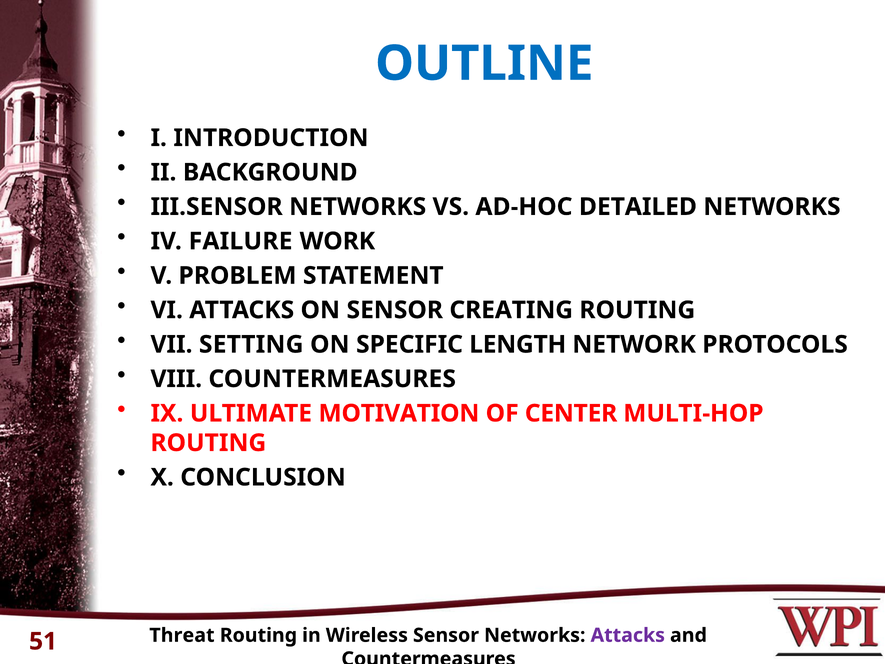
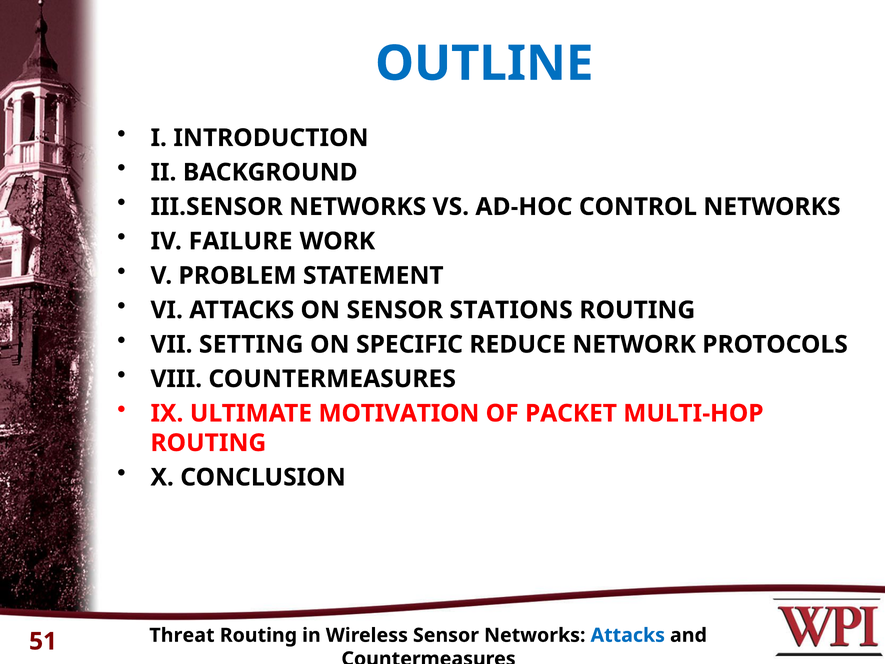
DETAILED: DETAILED -> CONTROL
CREATING: CREATING -> STATIONS
LENGTH: LENGTH -> REDUCE
CENTER: CENTER -> PACKET
Attacks at (628, 635) colour: purple -> blue
